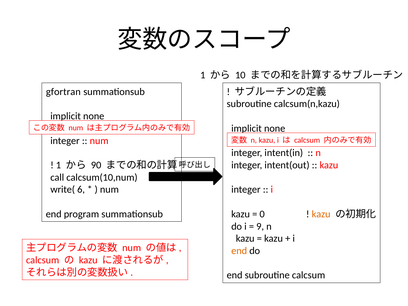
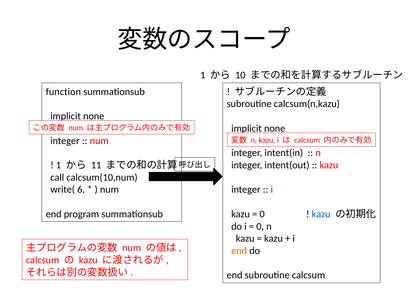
gfortran: gfortran -> function
90: 90 -> 11
kazu at (321, 214) colour: orange -> blue
9 at (260, 226): 9 -> 0
